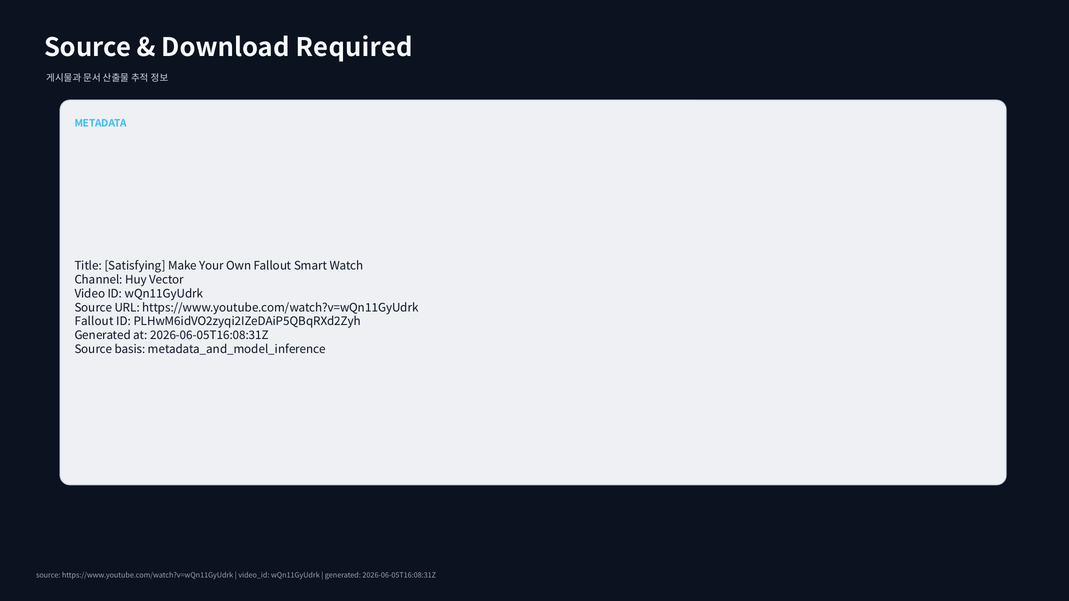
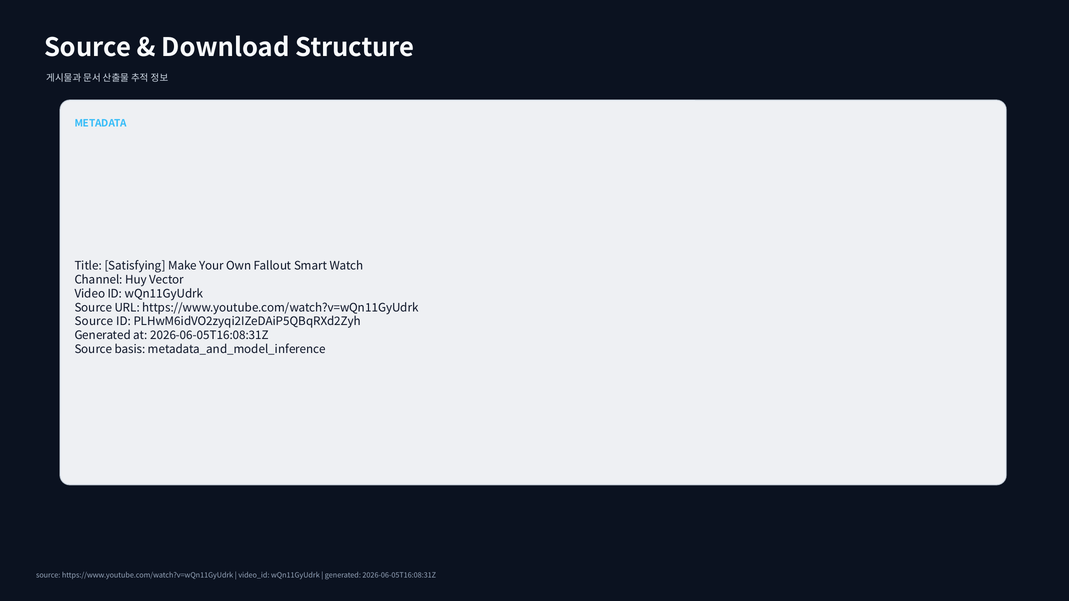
Required: Required -> Structure
Fallout at (94, 322): Fallout -> Source
